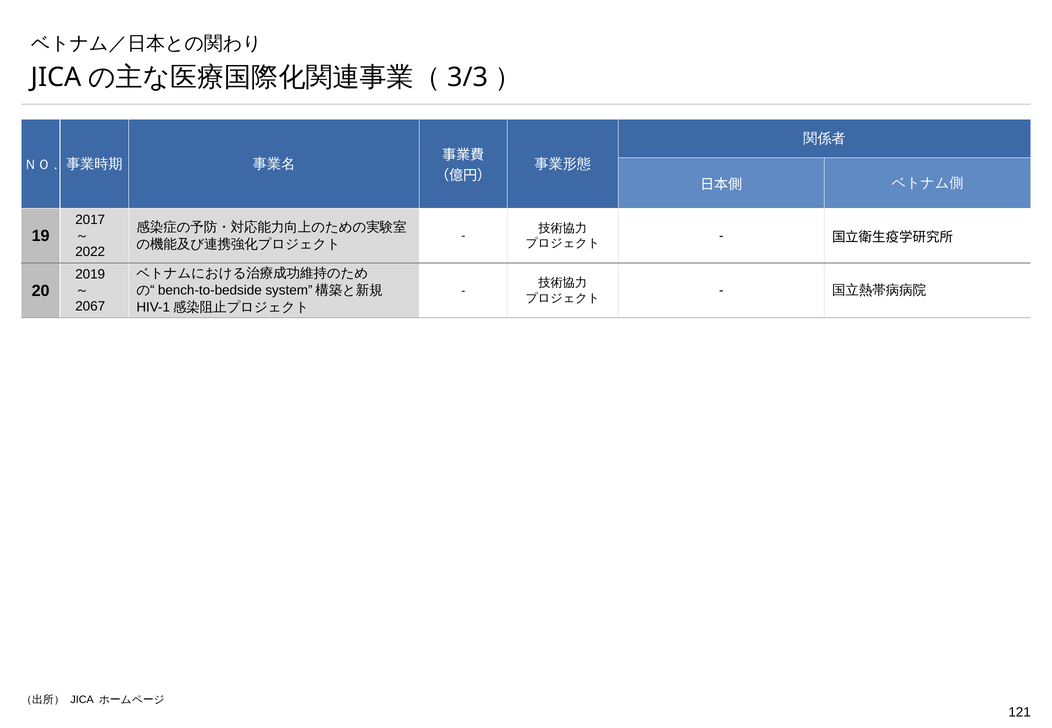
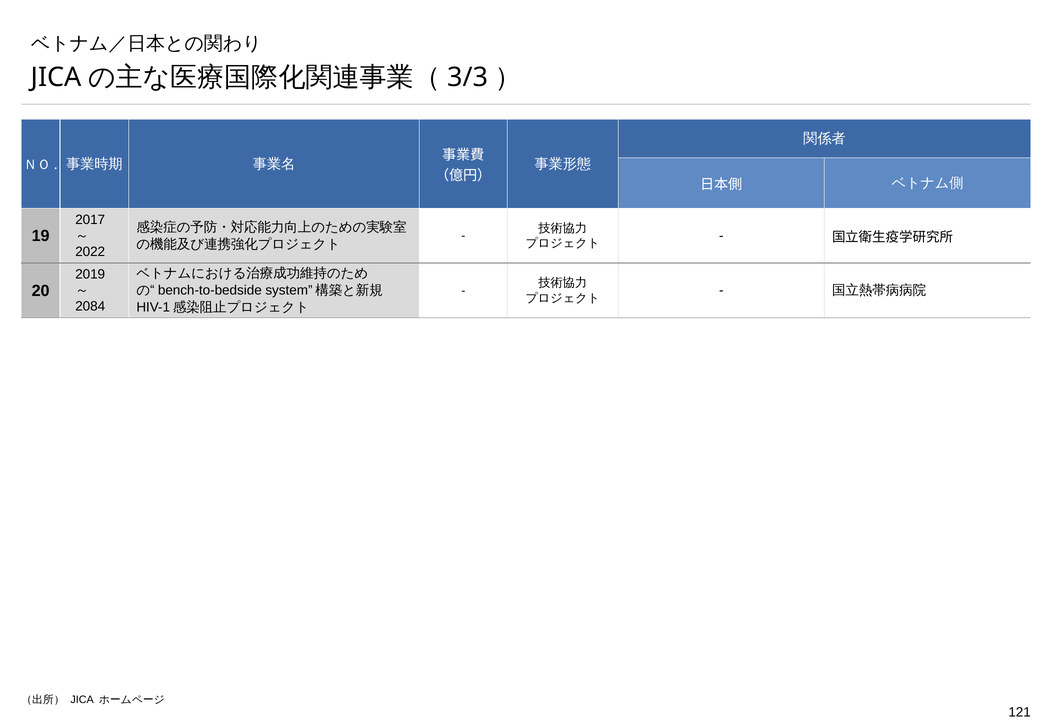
2067: 2067 -> 2084
